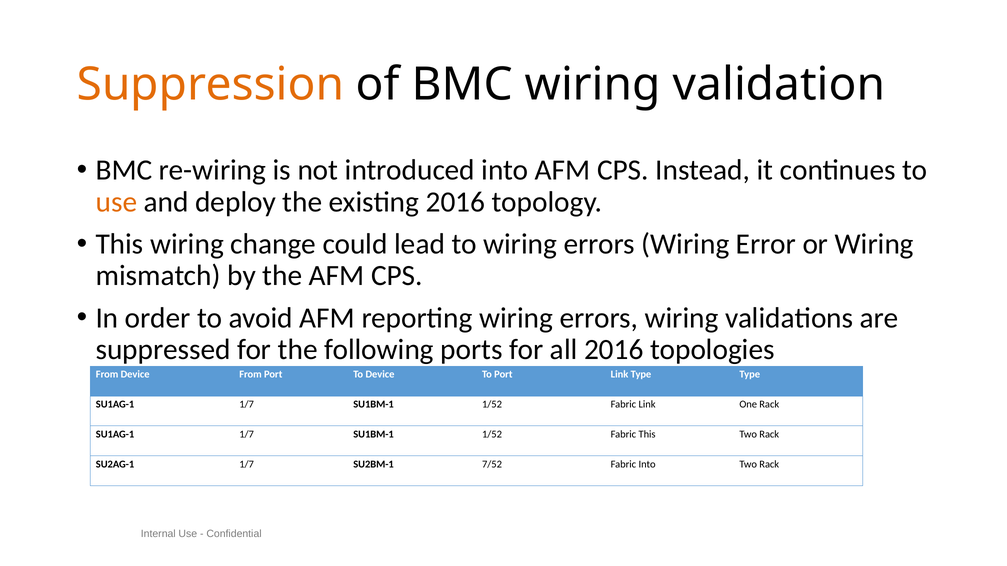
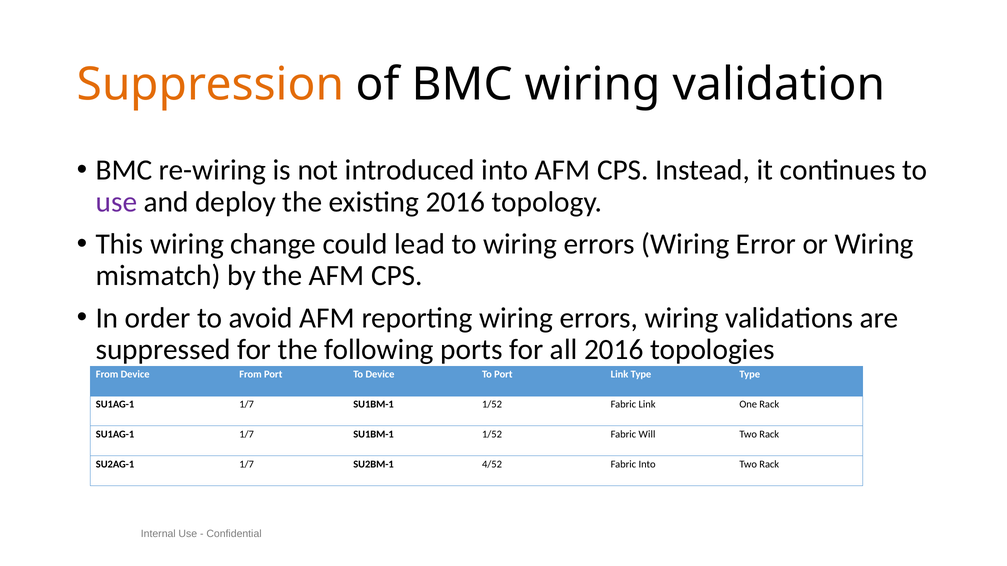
use at (116, 202) colour: orange -> purple
Fabric This: This -> Will
7/52: 7/52 -> 4/52
